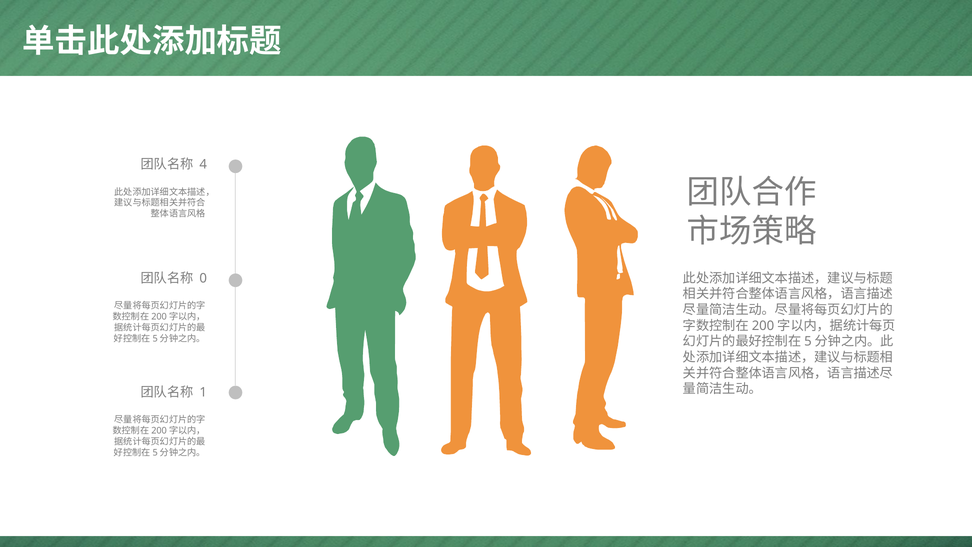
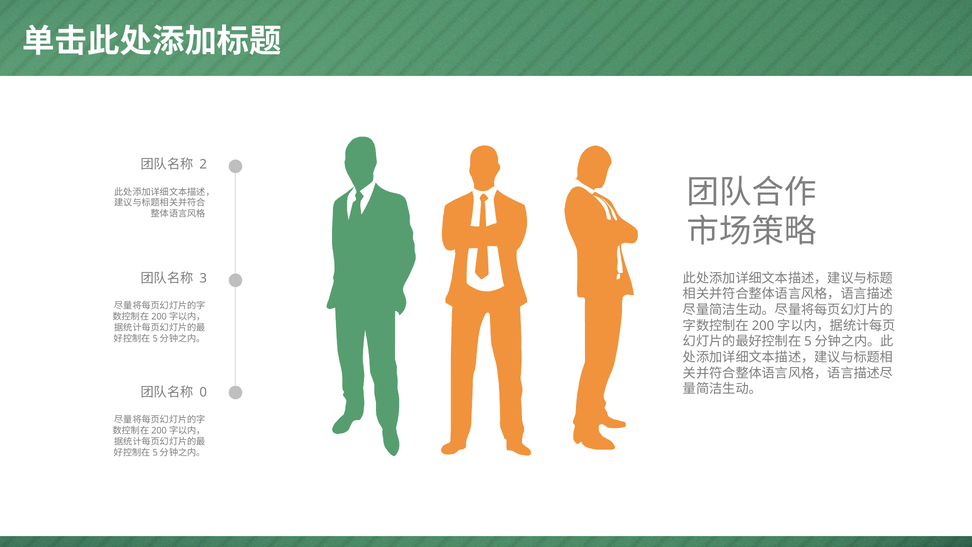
4: 4 -> 2
0: 0 -> 3
1: 1 -> 0
